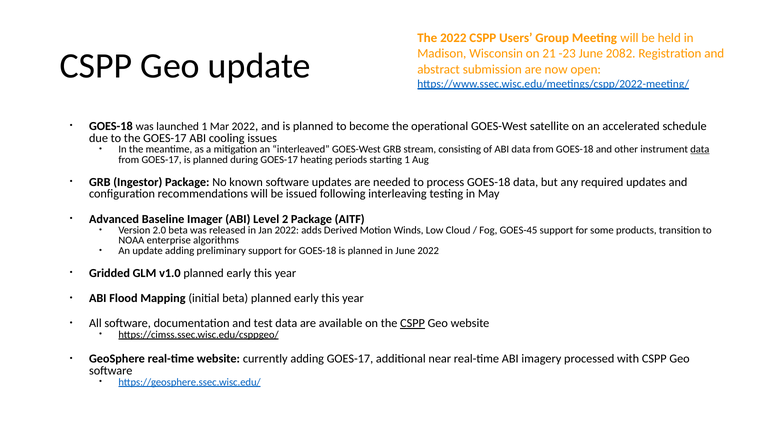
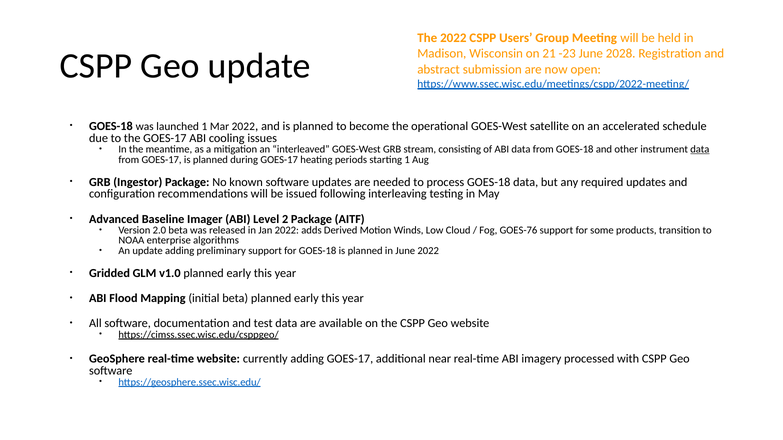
2082: 2082 -> 2028
GOES-45: GOES-45 -> GOES-76
CSPP at (413, 324) underline: present -> none
